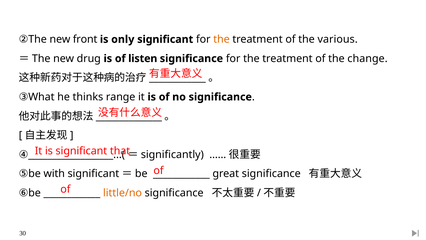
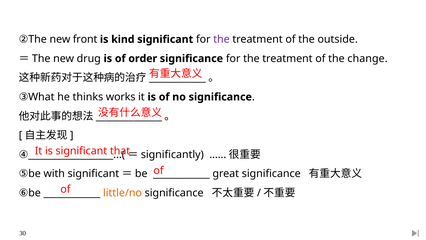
only: only -> kind
the at (222, 39) colour: orange -> purple
various: various -> outside
listen: listen -> order
range: range -> works
